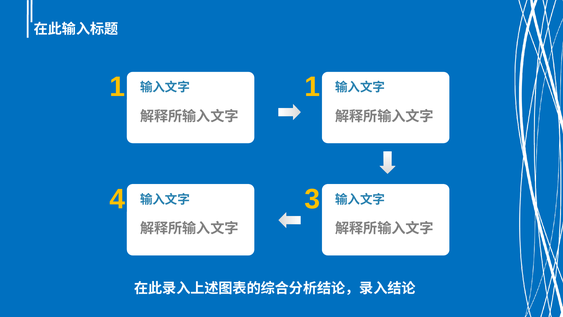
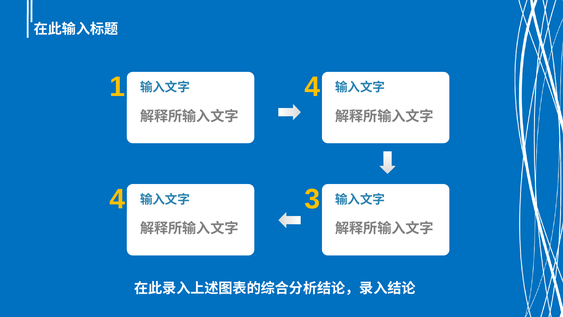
1 at (312, 87): 1 -> 4
